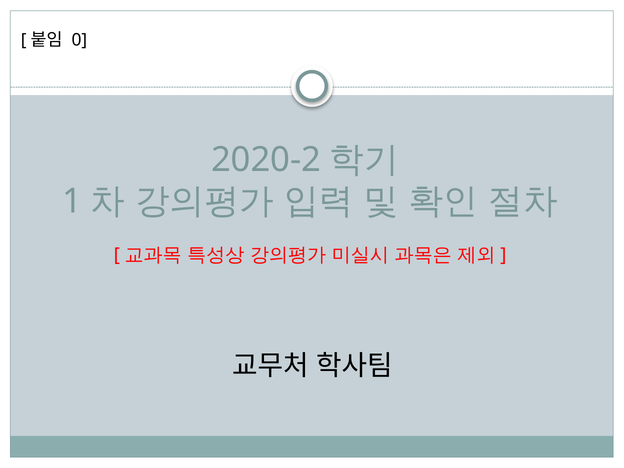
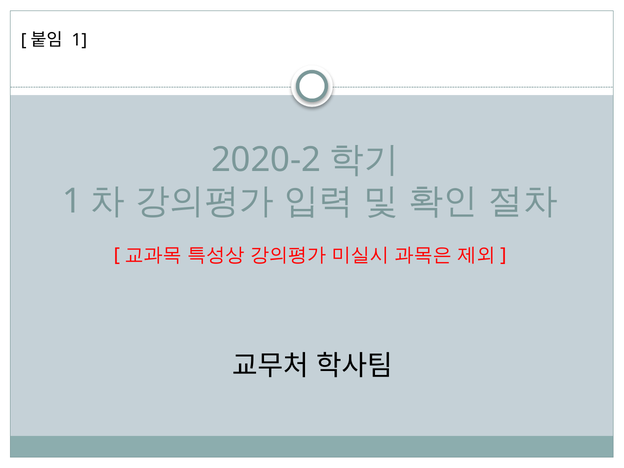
0 at (79, 40): 0 -> 1
